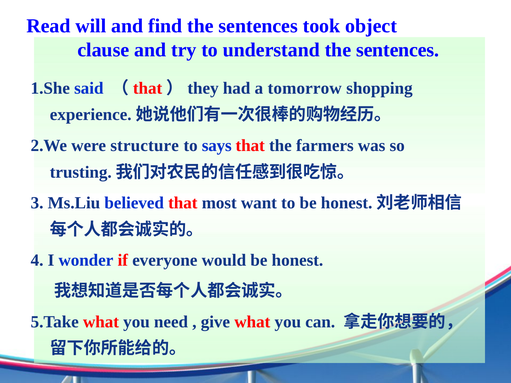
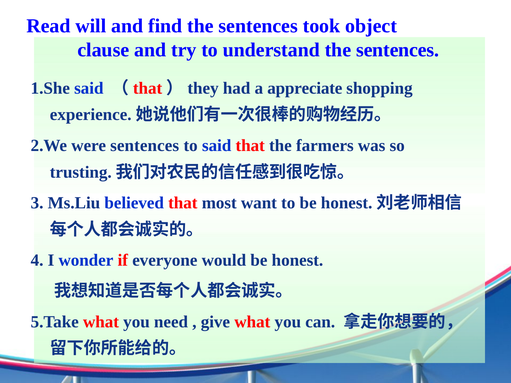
tomorrow: tomorrow -> appreciate
were structure: structure -> sentences
to says: says -> said
